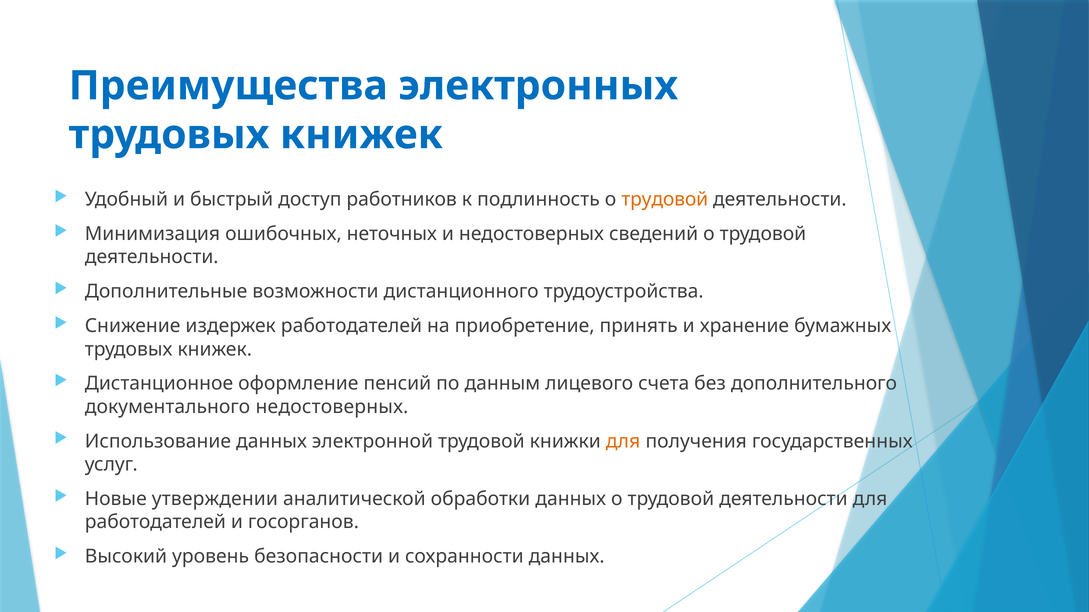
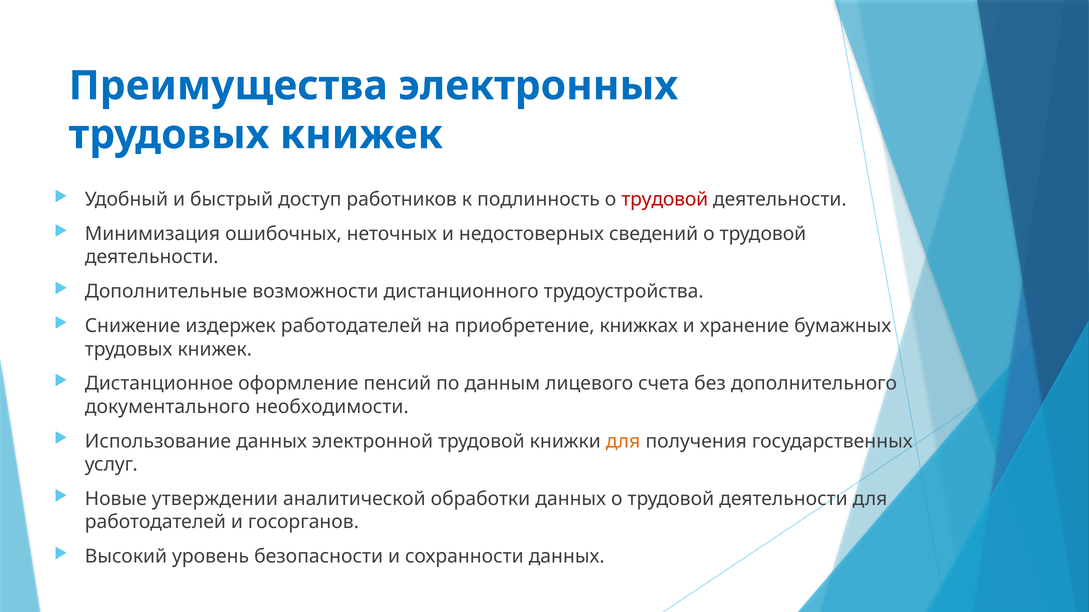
трудовой at (665, 200) colour: orange -> red
принять: принять -> книжках
документального недостоверных: недостоверных -> необходимости
